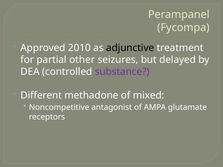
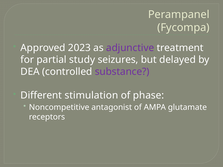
2010: 2010 -> 2023
adjunctive colour: black -> purple
other: other -> study
methadone: methadone -> stimulation
mixed: mixed -> phase
